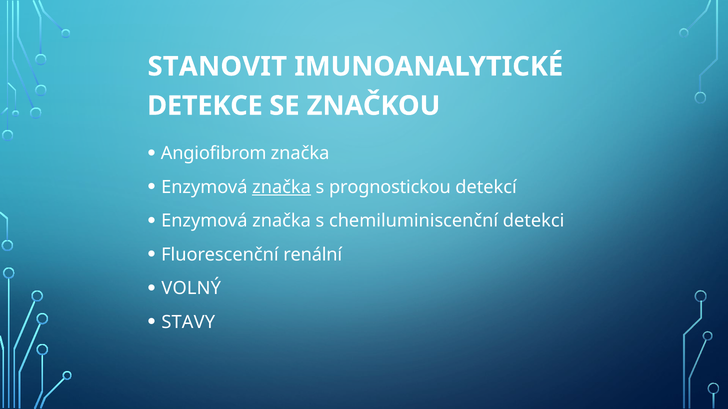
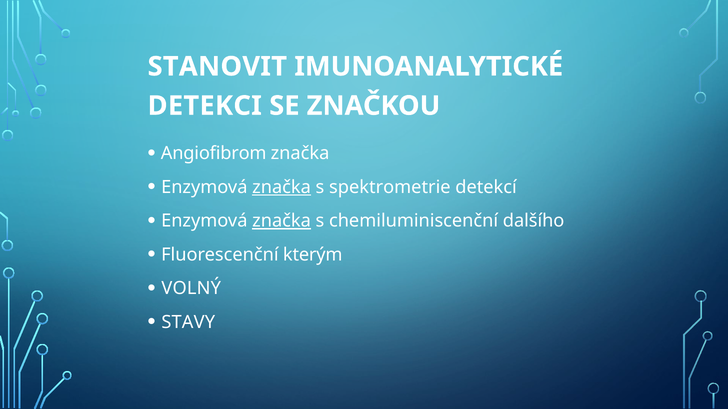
DETEKCE: DETEKCE -> DETEKCI
prognostickou: prognostickou -> spektrometrie
značka at (282, 221) underline: none -> present
detekci: detekci -> dalšího
renální: renální -> kterým
